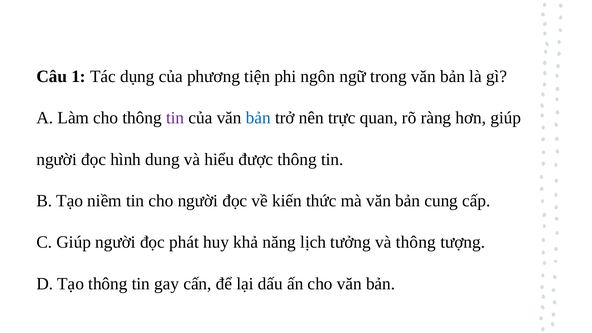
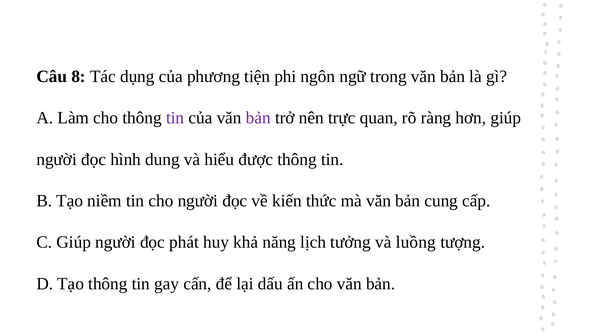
1: 1 -> 8
bản at (258, 118) colour: blue -> purple
và thông: thông -> luồng
